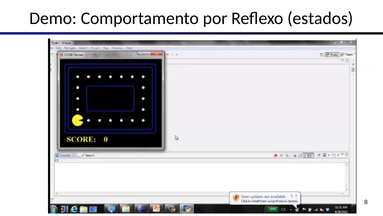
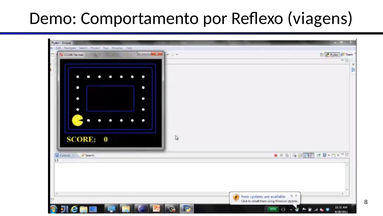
estados: estados -> viagens
